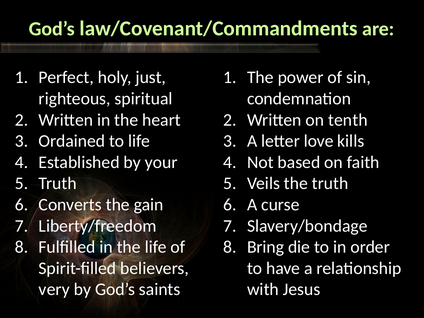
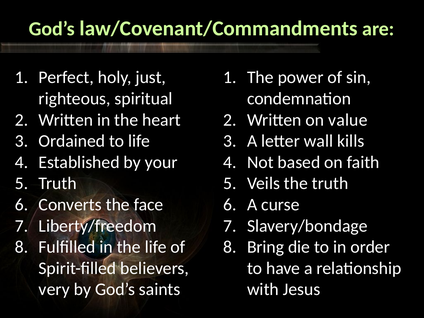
tenth: tenth -> value
love: love -> wall
gain: gain -> face
